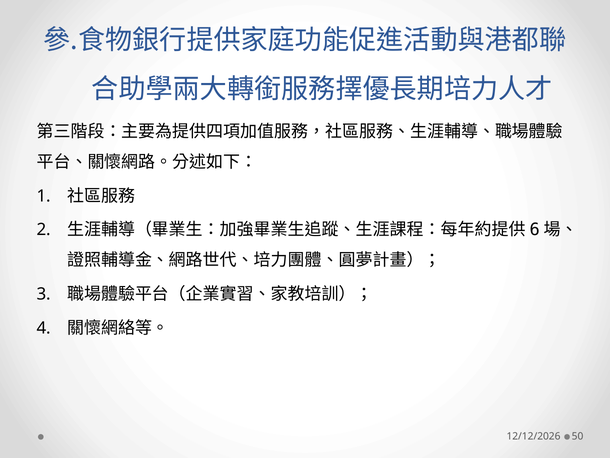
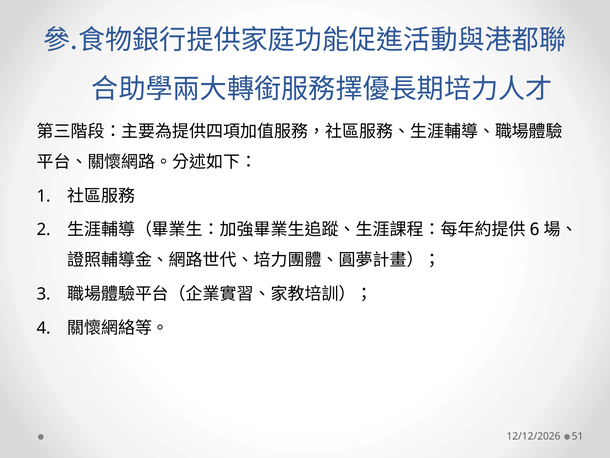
50: 50 -> 51
